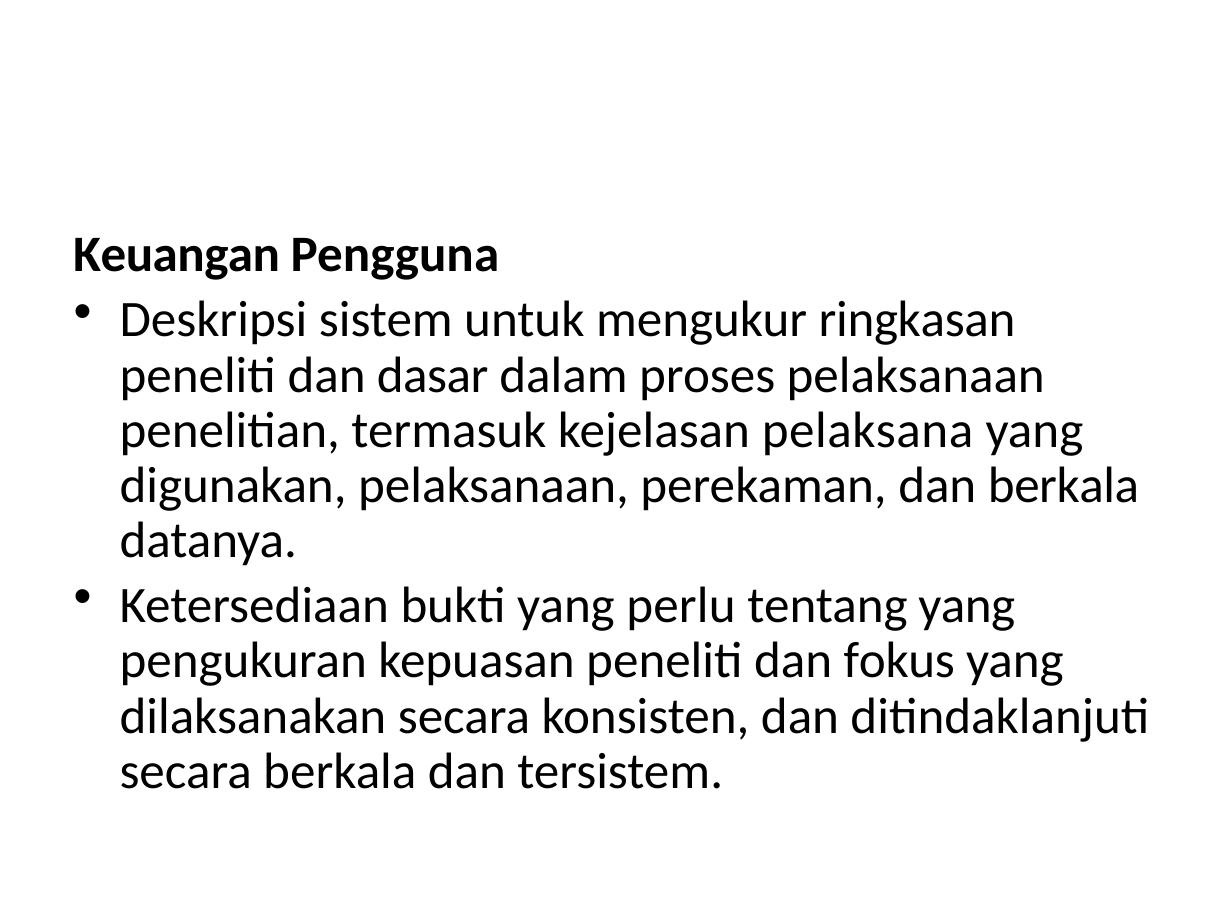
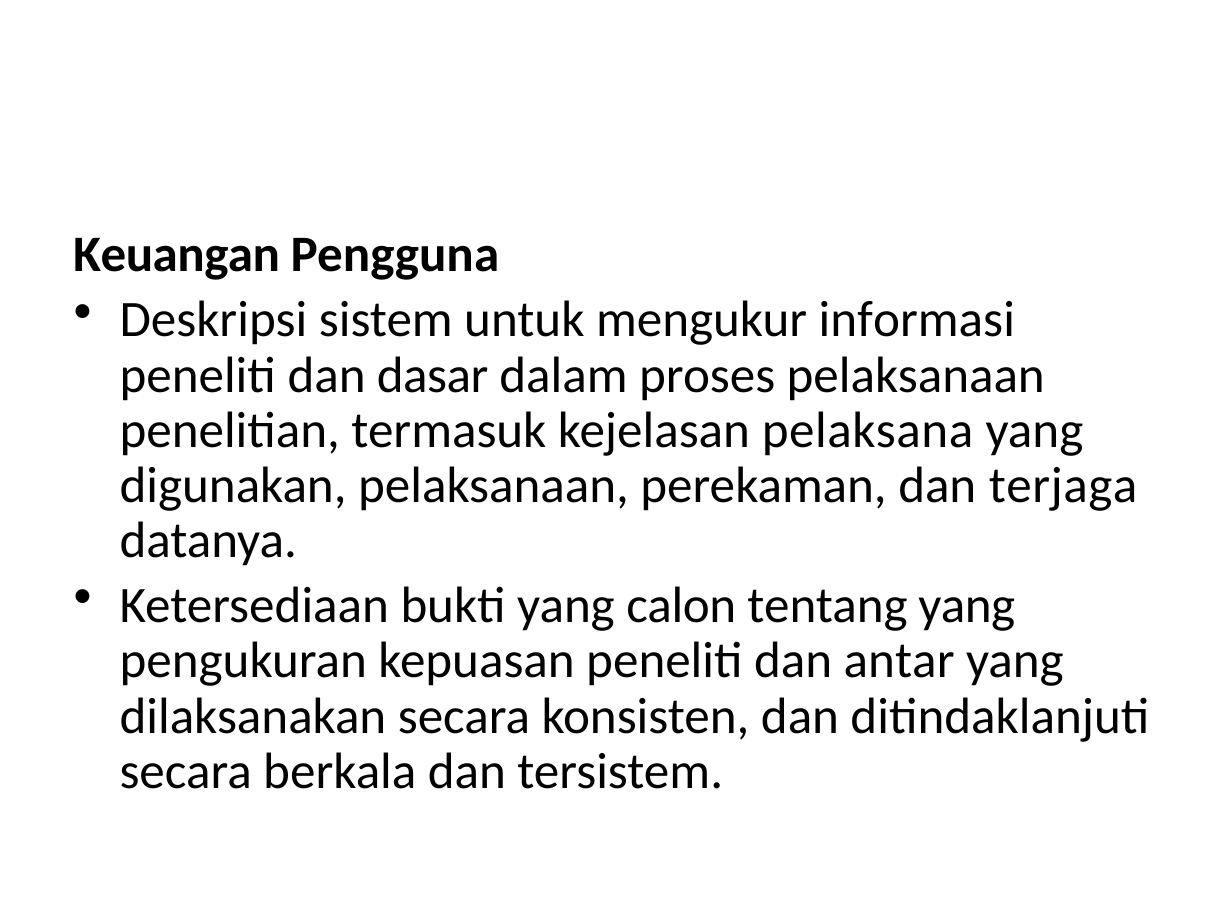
ringkasan: ringkasan -> informasi
dan berkala: berkala -> terjaga
perlu: perlu -> calon
fokus: fokus -> antar
